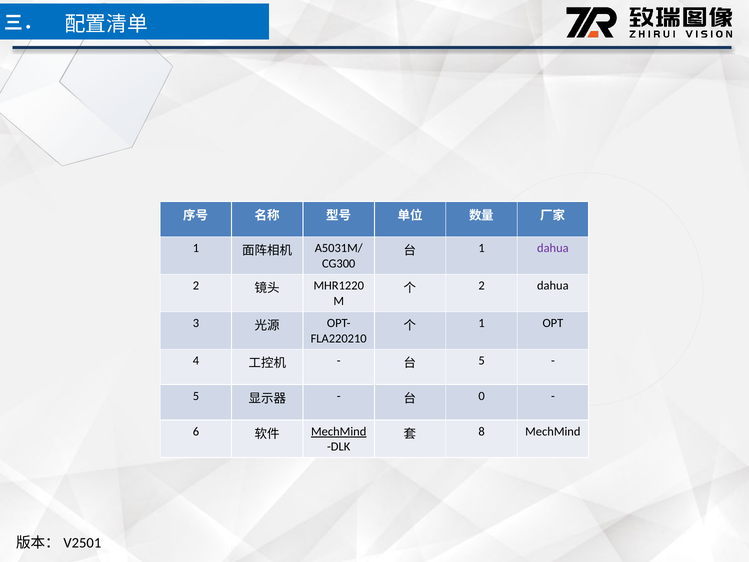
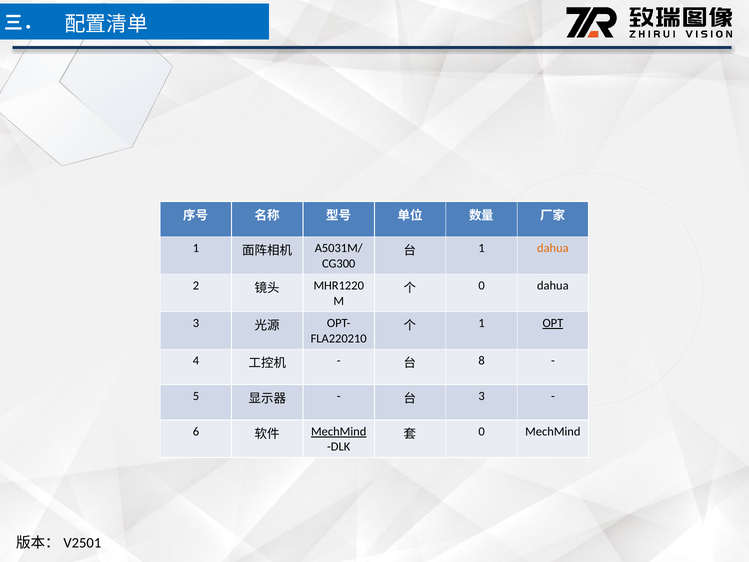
dahua at (553, 248) colour: purple -> orange
2 at (482, 286): 2 -> 0
OPT underline: none -> present
5 at (482, 361): 5 -> 8
0 at (482, 396): 0 -> 3
8 at (482, 431): 8 -> 0
